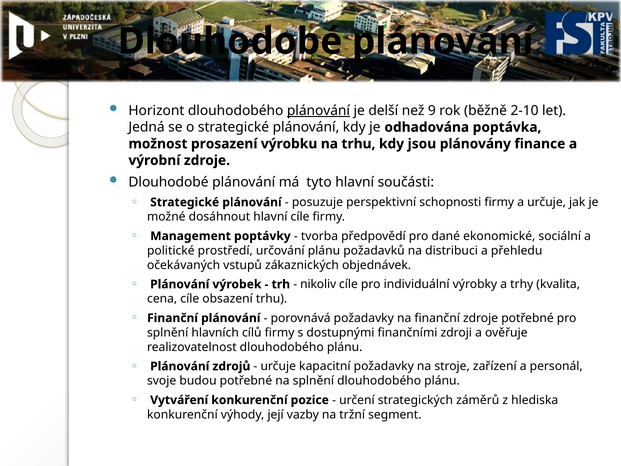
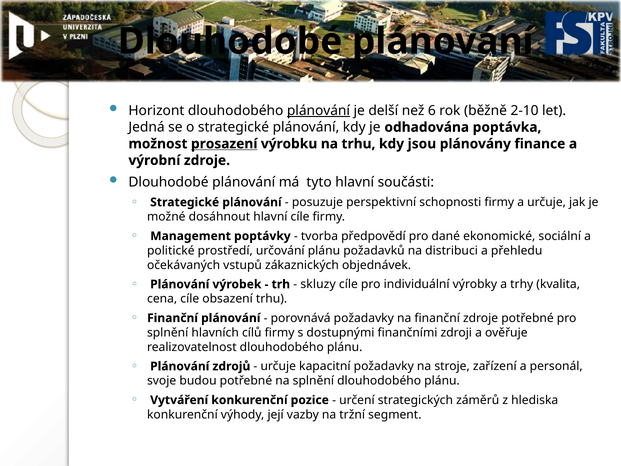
9: 9 -> 6
prosazení underline: none -> present
nikoliv: nikoliv -> skluzy
